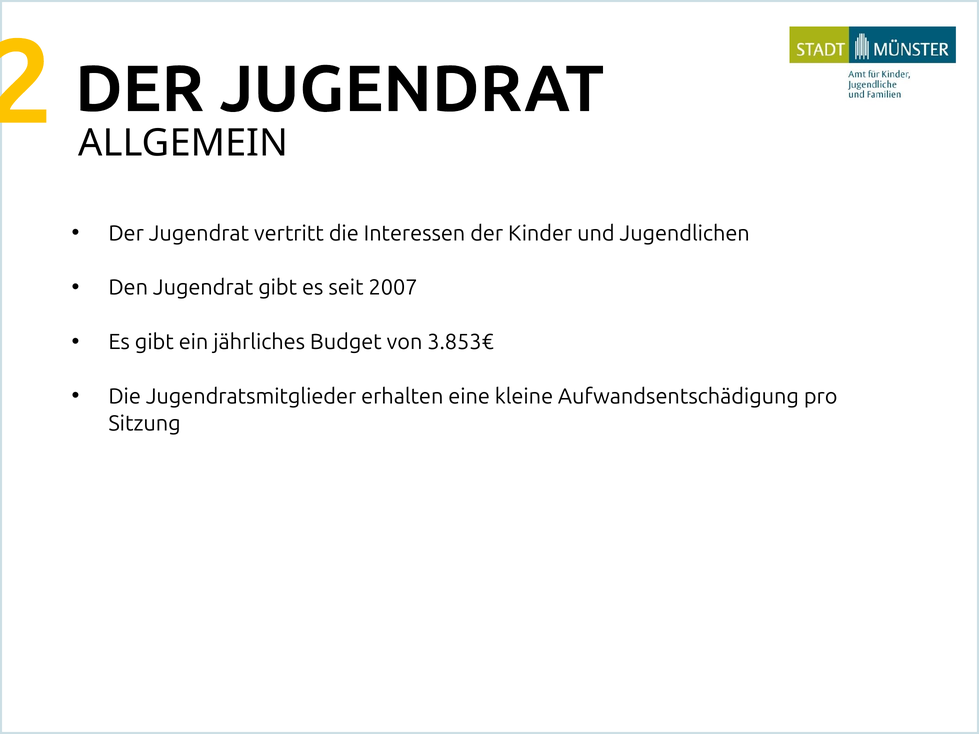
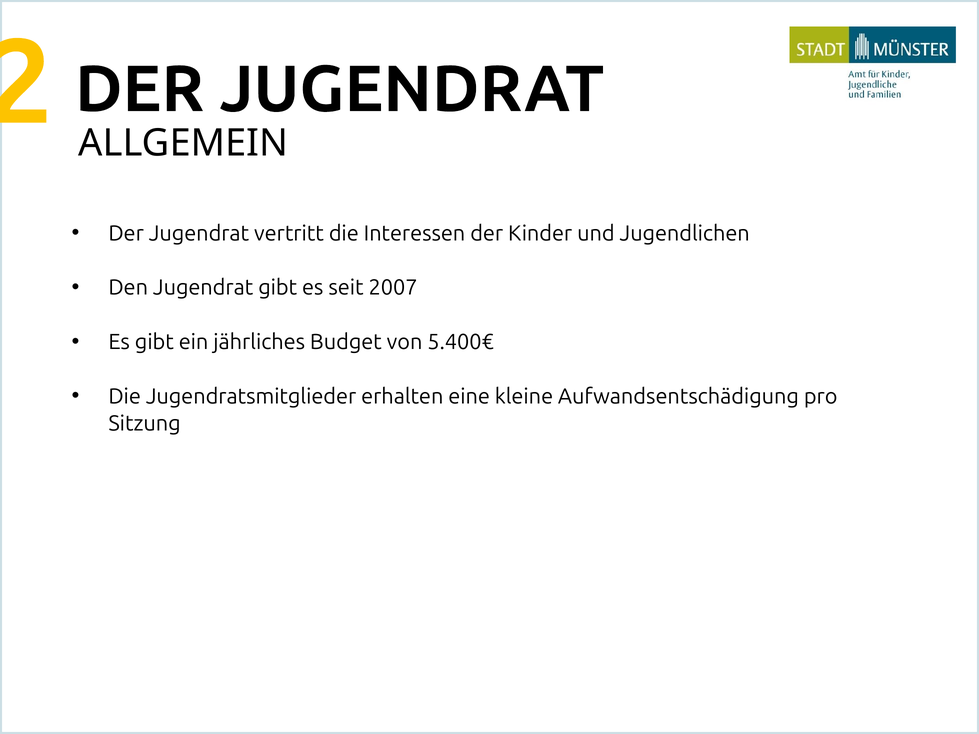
3.853€: 3.853€ -> 5.400€
